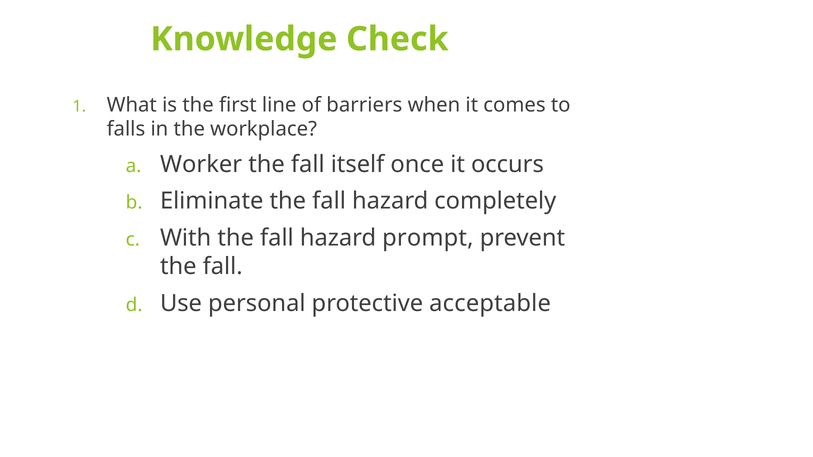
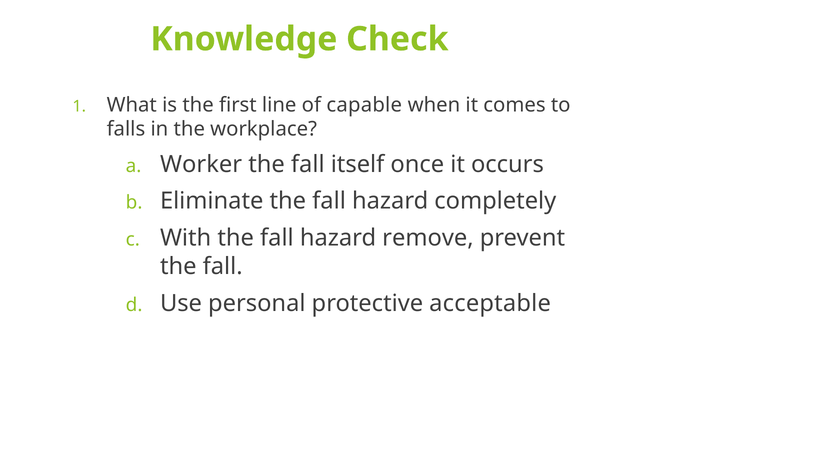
barriers: barriers -> capable
prompt: prompt -> remove
